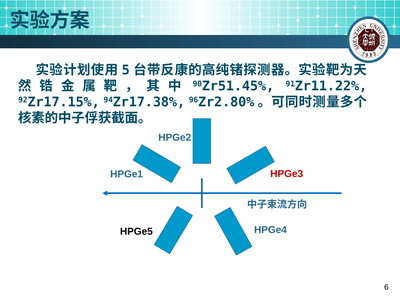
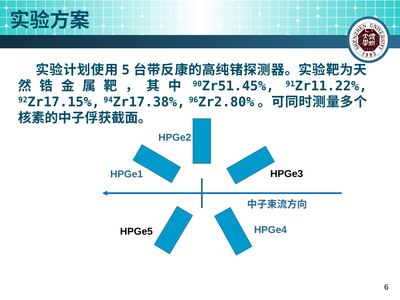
HPGe3 colour: red -> black
